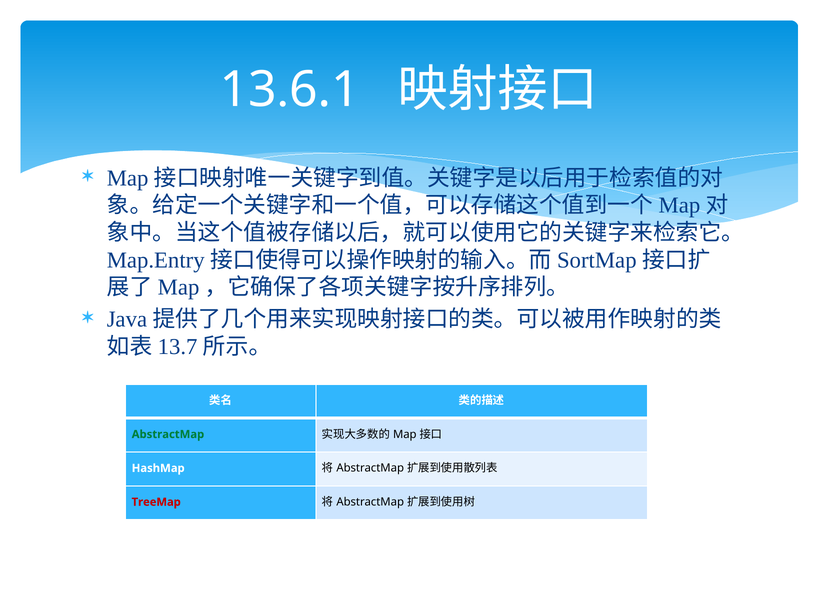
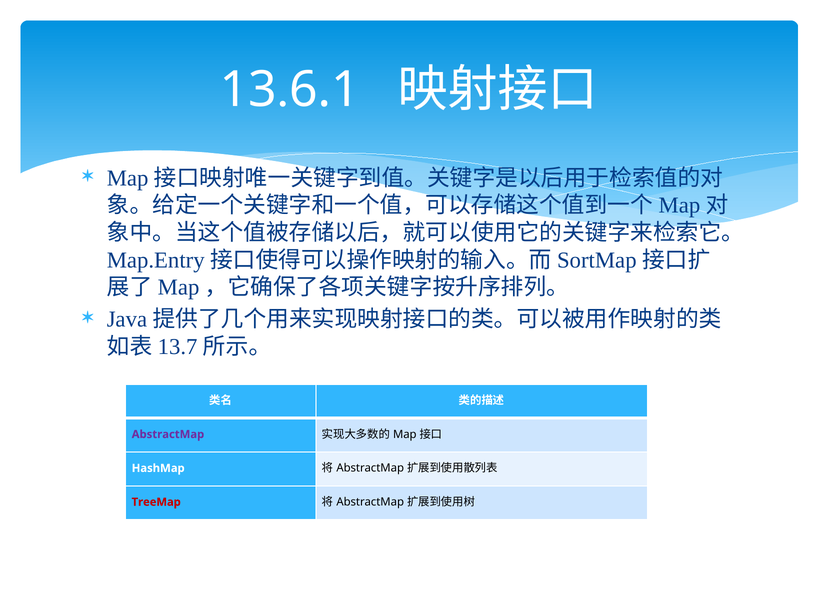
AbstractMap at (168, 434) colour: green -> purple
